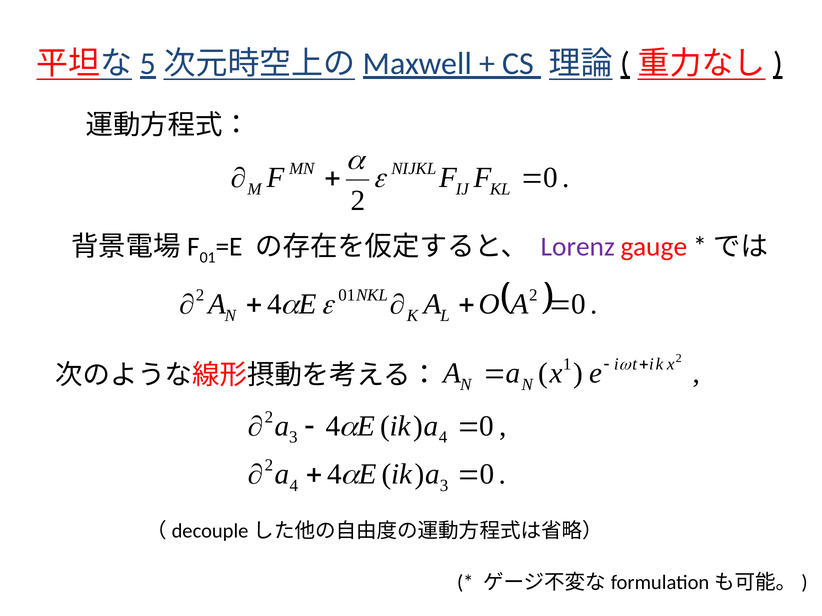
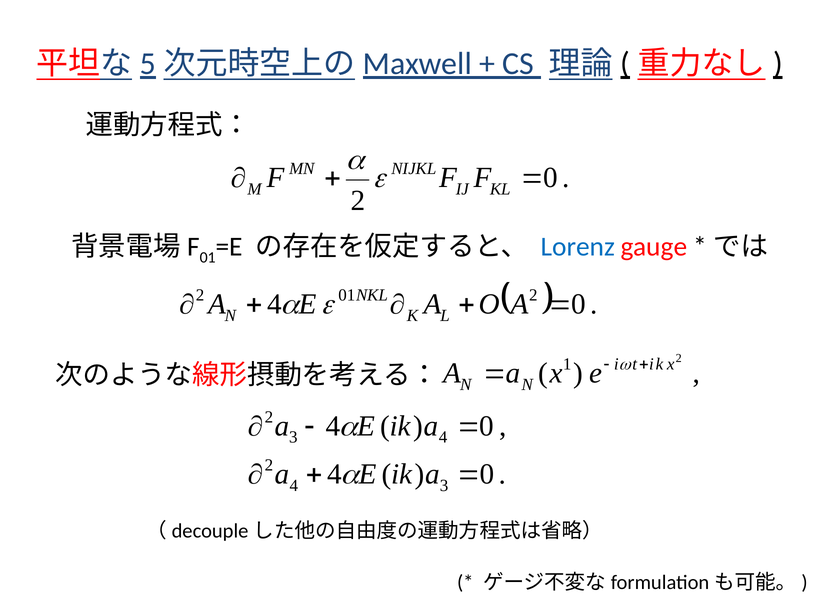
Lorenz colour: purple -> blue
